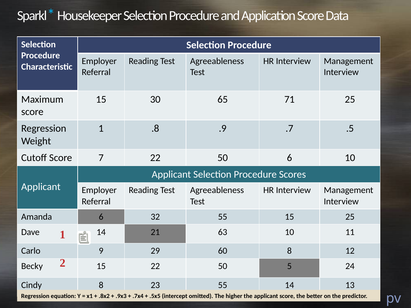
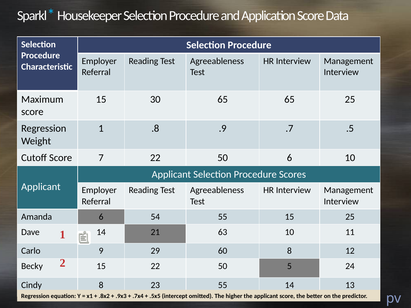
65 71: 71 -> 65
32: 32 -> 54
